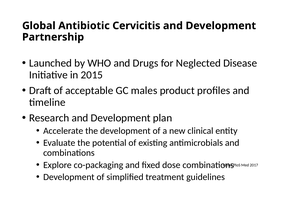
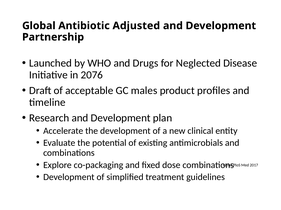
Cervicitis: Cervicitis -> Adjusted
2015: 2015 -> 2076
